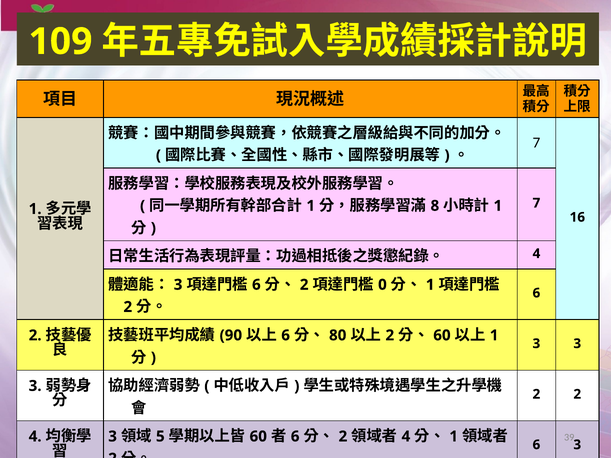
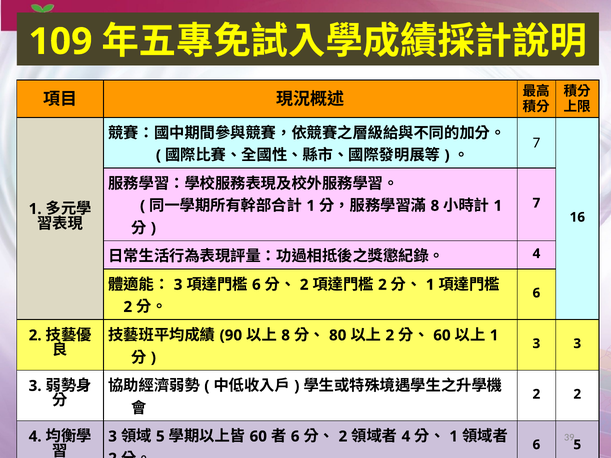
0 at (382, 285): 0 -> 2
6 at (286, 336): 6 -> 8
6 3: 3 -> 5
